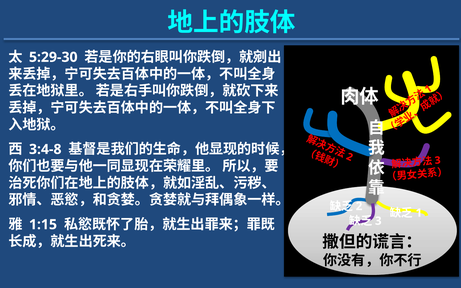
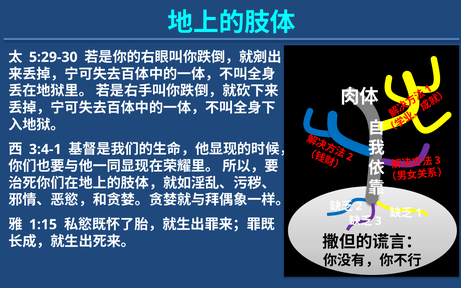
3:4-8: 3:4-8 -> 3:4-1
